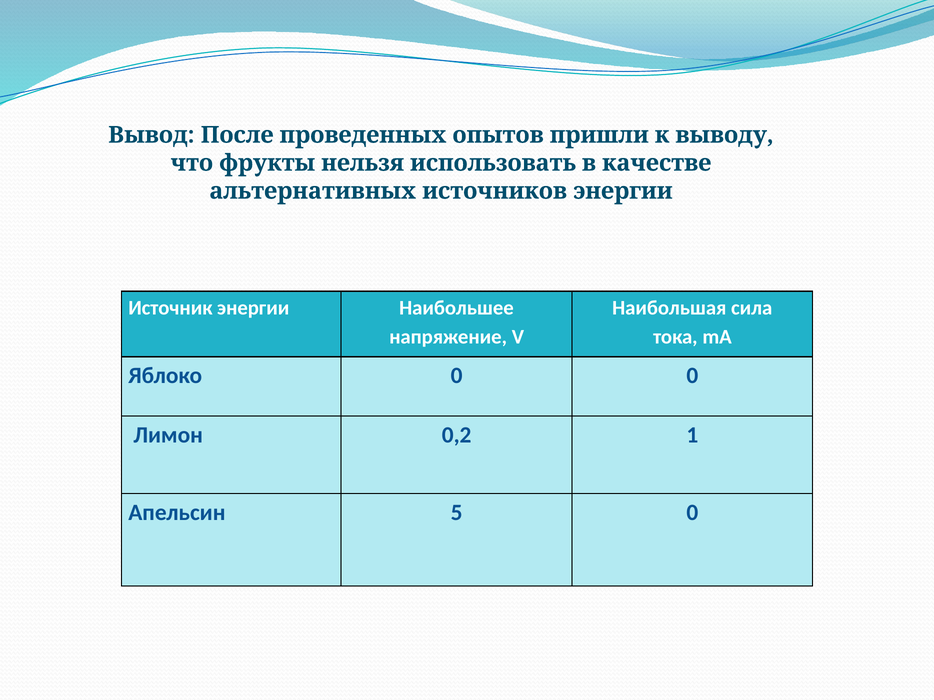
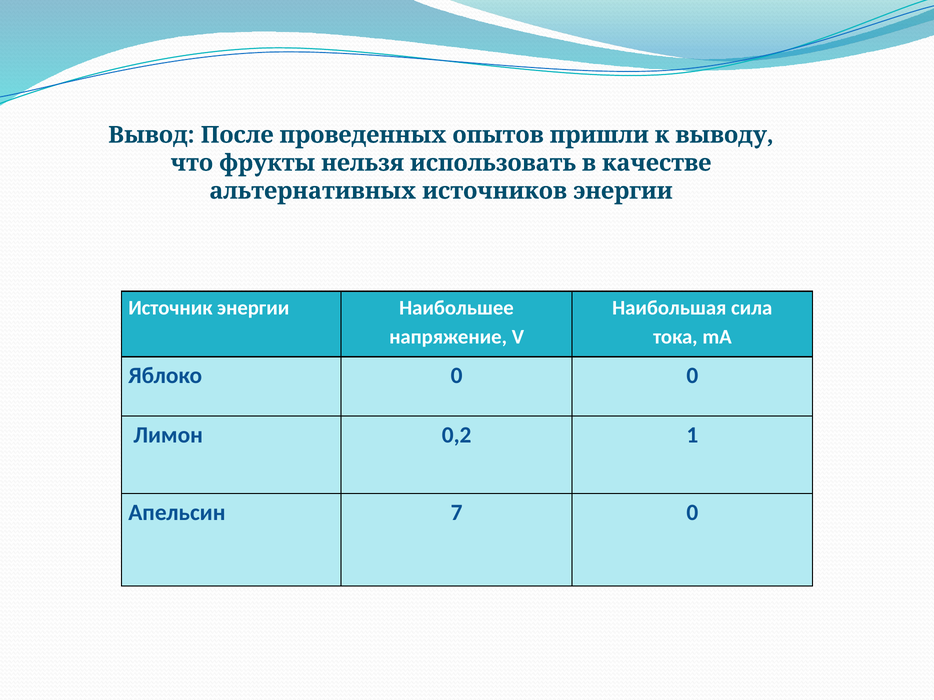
5: 5 -> 7
